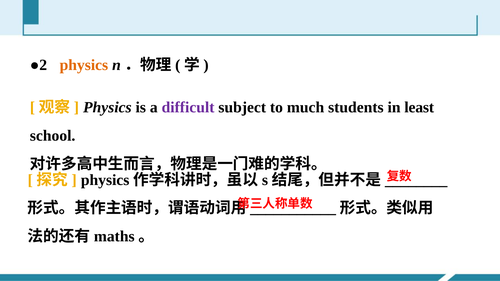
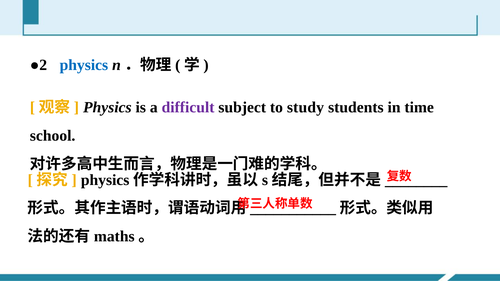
physics at (84, 65) colour: orange -> blue
much: much -> study
least: least -> time
